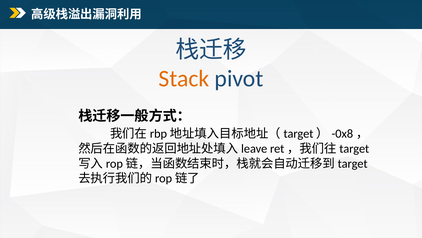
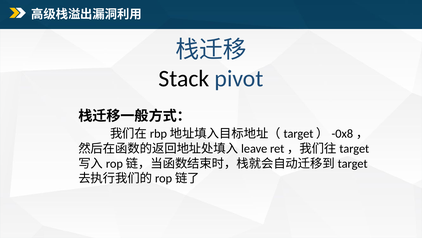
Stack colour: orange -> black
